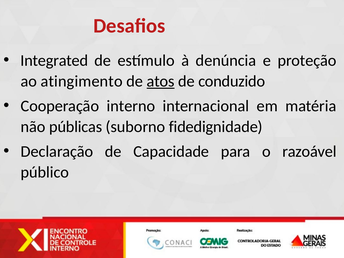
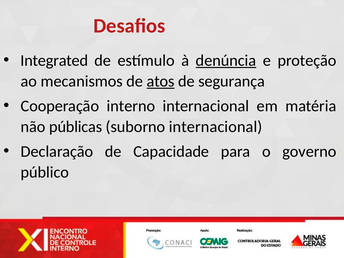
denúncia underline: none -> present
atingimento: atingimento -> mecanismos
conduzido: conduzido -> segurança
suborno fidedignidade: fidedignidade -> internacional
razoável: razoável -> governo
